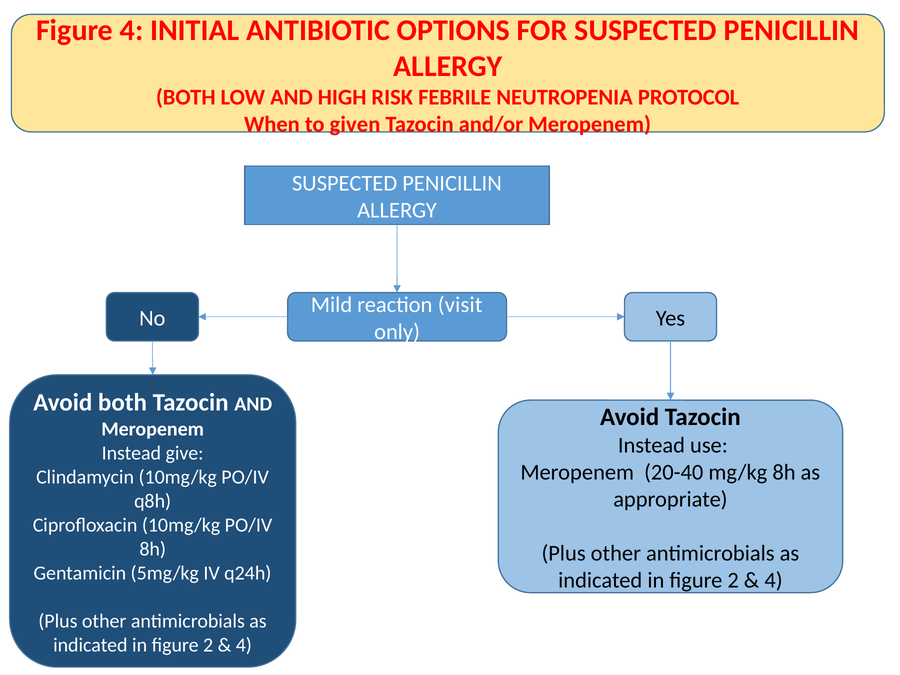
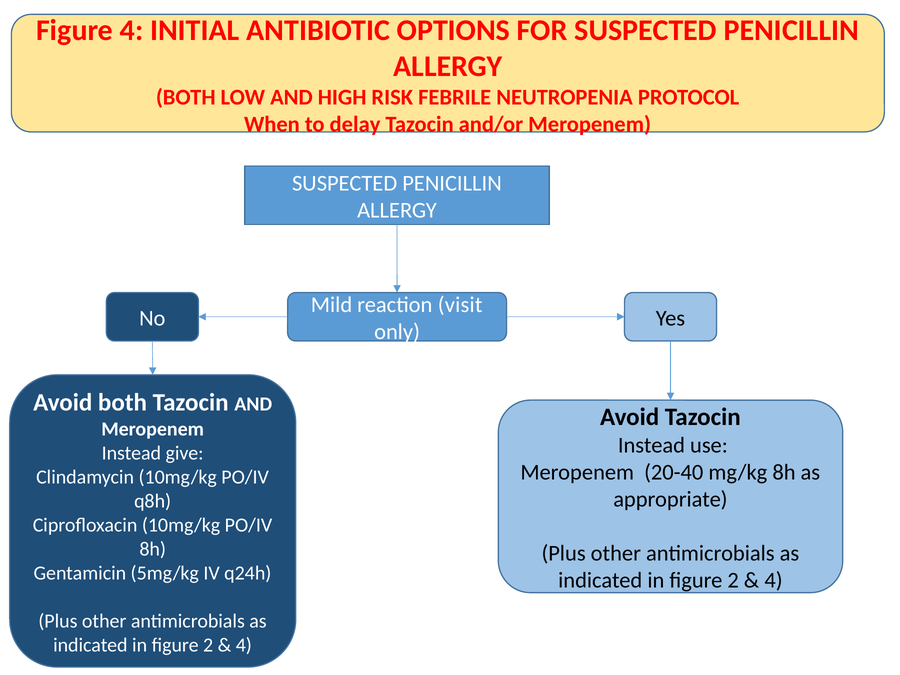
given: given -> delay
